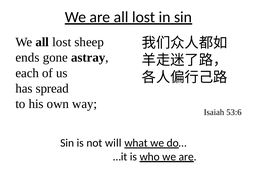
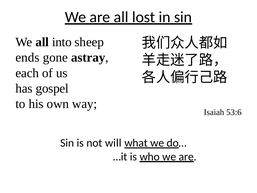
We all lost: lost -> into
spread: spread -> gospel
